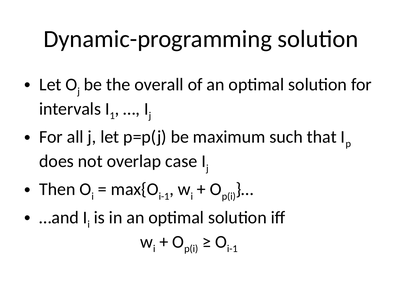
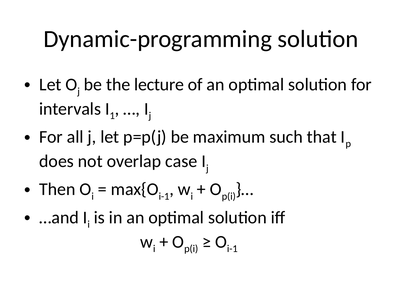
overall: overall -> lecture
